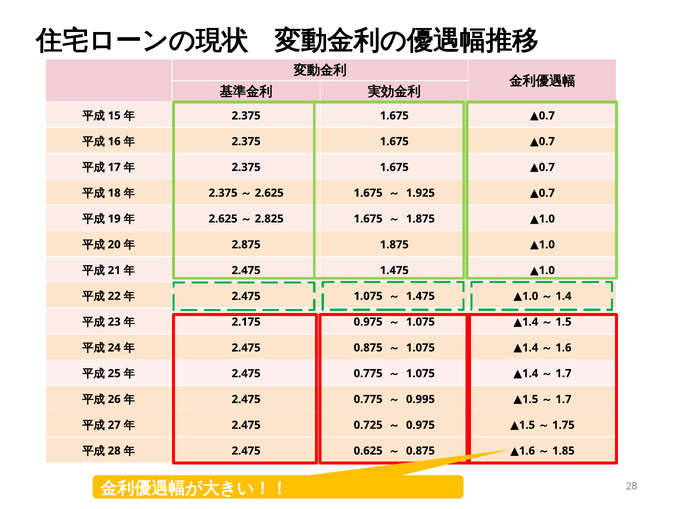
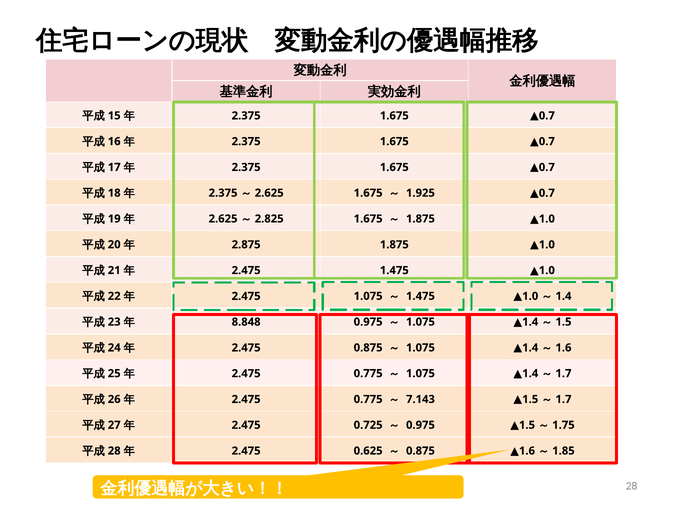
2.175: 2.175 -> 8.848
0.995: 0.995 -> 7.143
